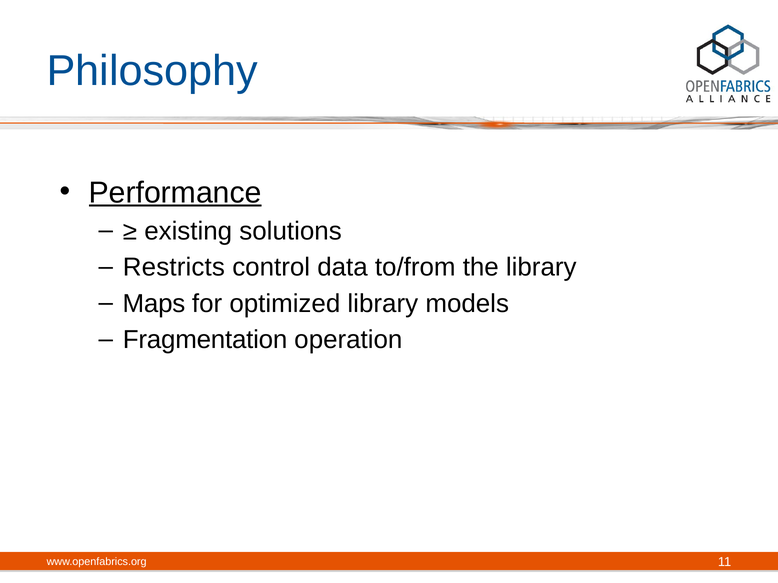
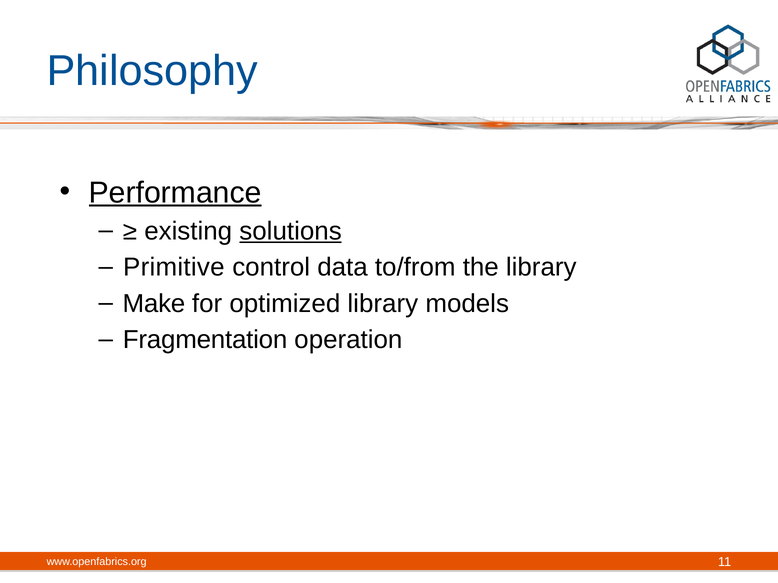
solutions underline: none -> present
Restricts: Restricts -> Primitive
Maps: Maps -> Make
